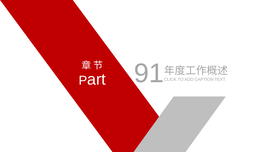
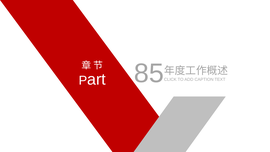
91: 91 -> 85
